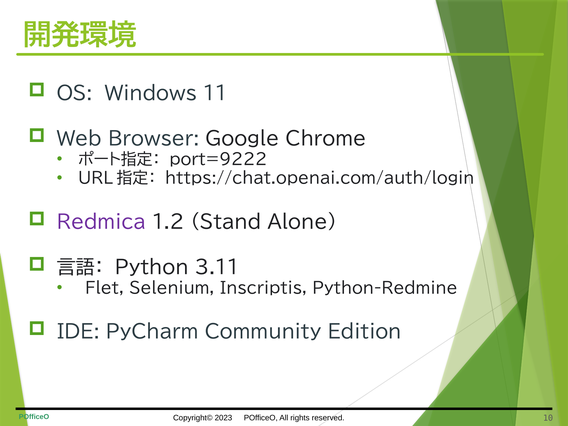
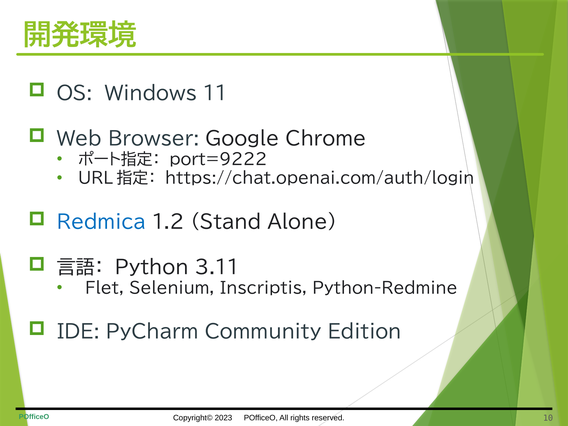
Redmica colour: purple -> blue
